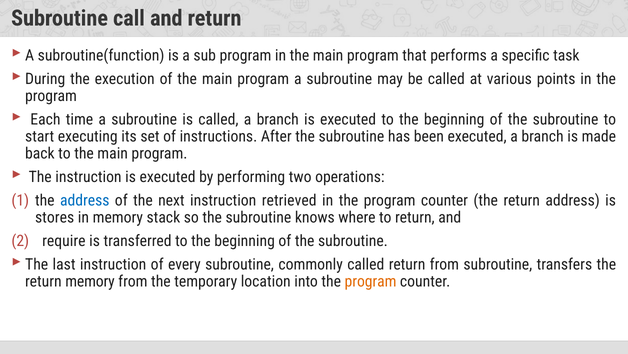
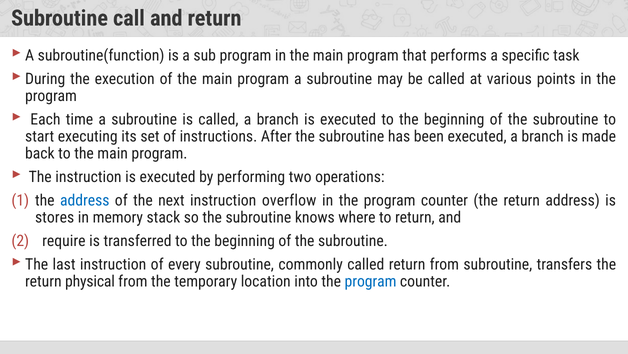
retrieved: retrieved -> overflow
return memory: memory -> physical
program at (371, 281) colour: orange -> blue
